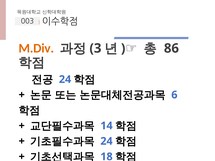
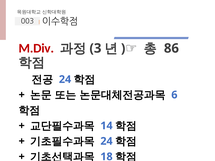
M.Div colour: orange -> red
